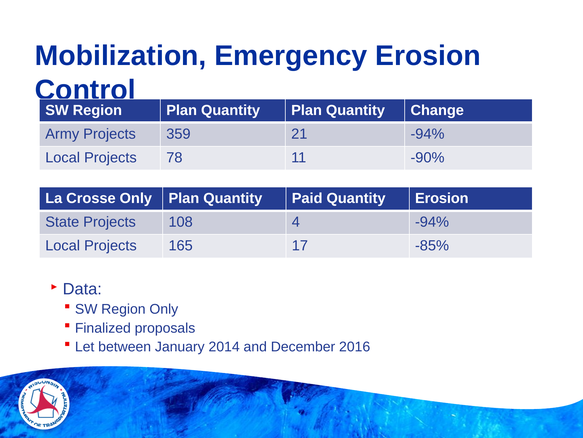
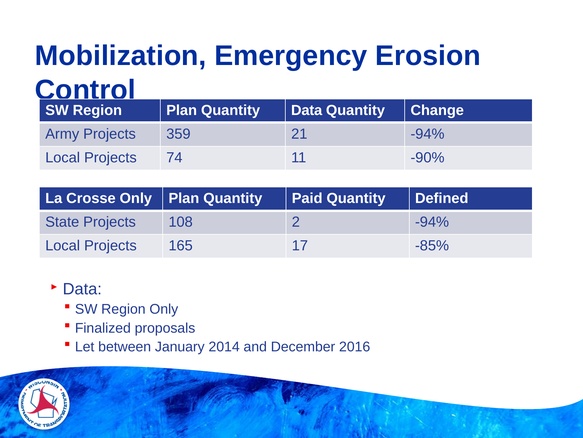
Quantity Plan: Plan -> Data
78: 78 -> 74
Quantity Erosion: Erosion -> Defined
4: 4 -> 2
